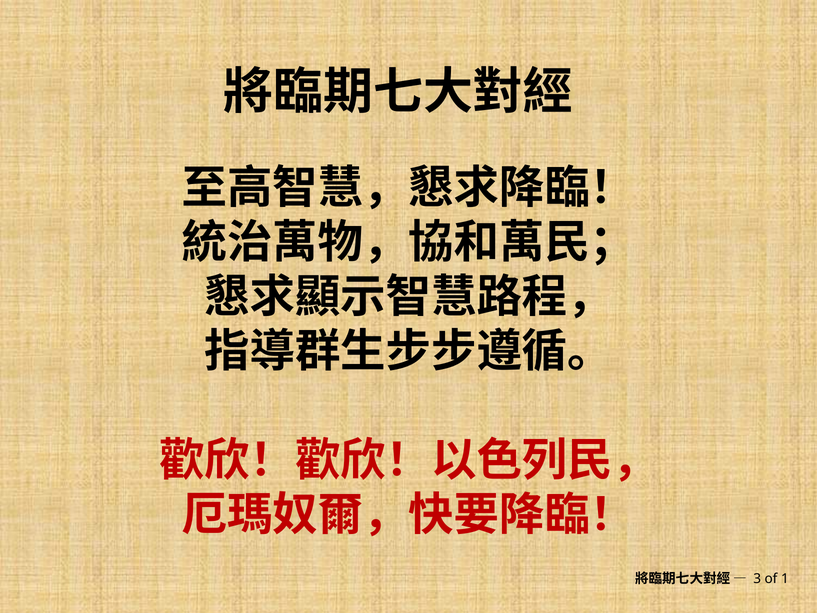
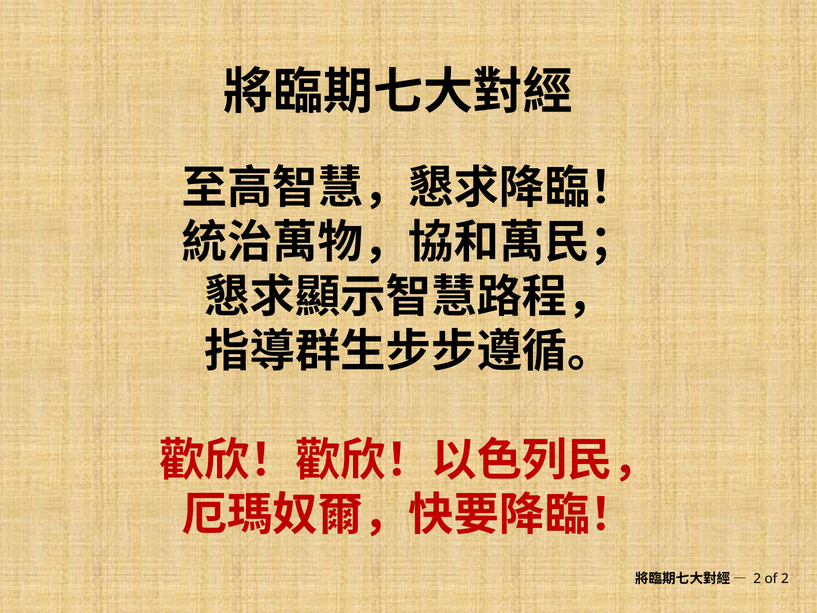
3 at (757, 579): 3 -> 2
of 1: 1 -> 2
